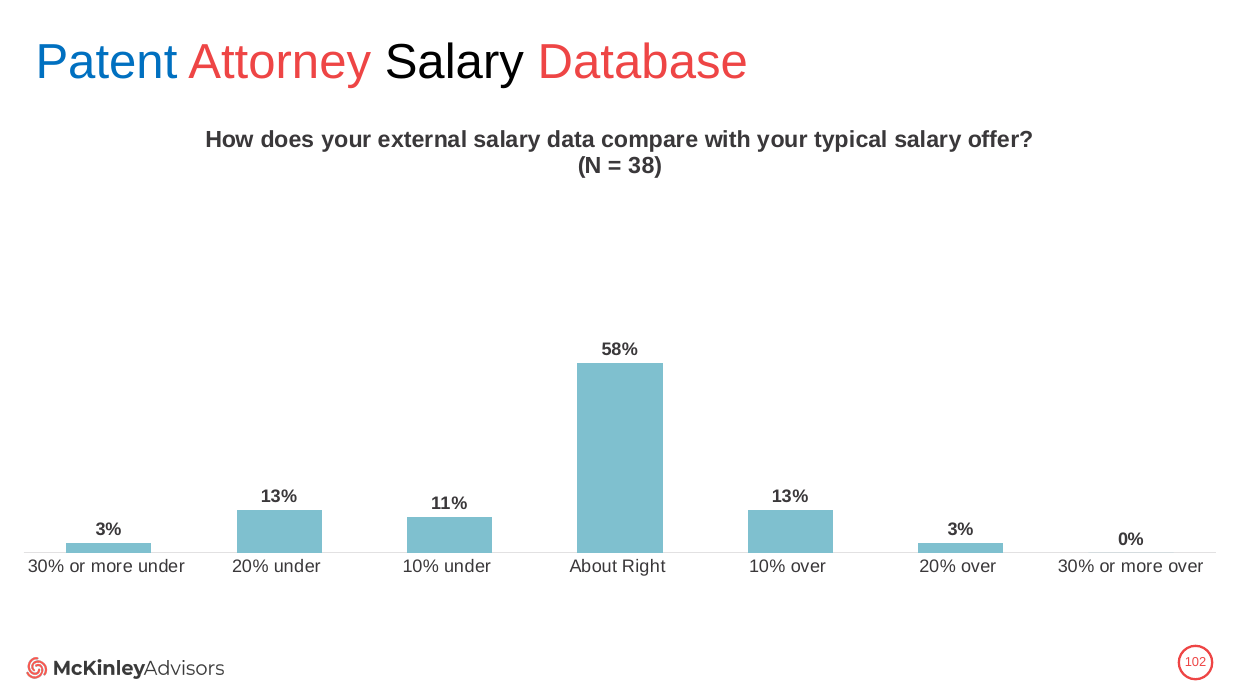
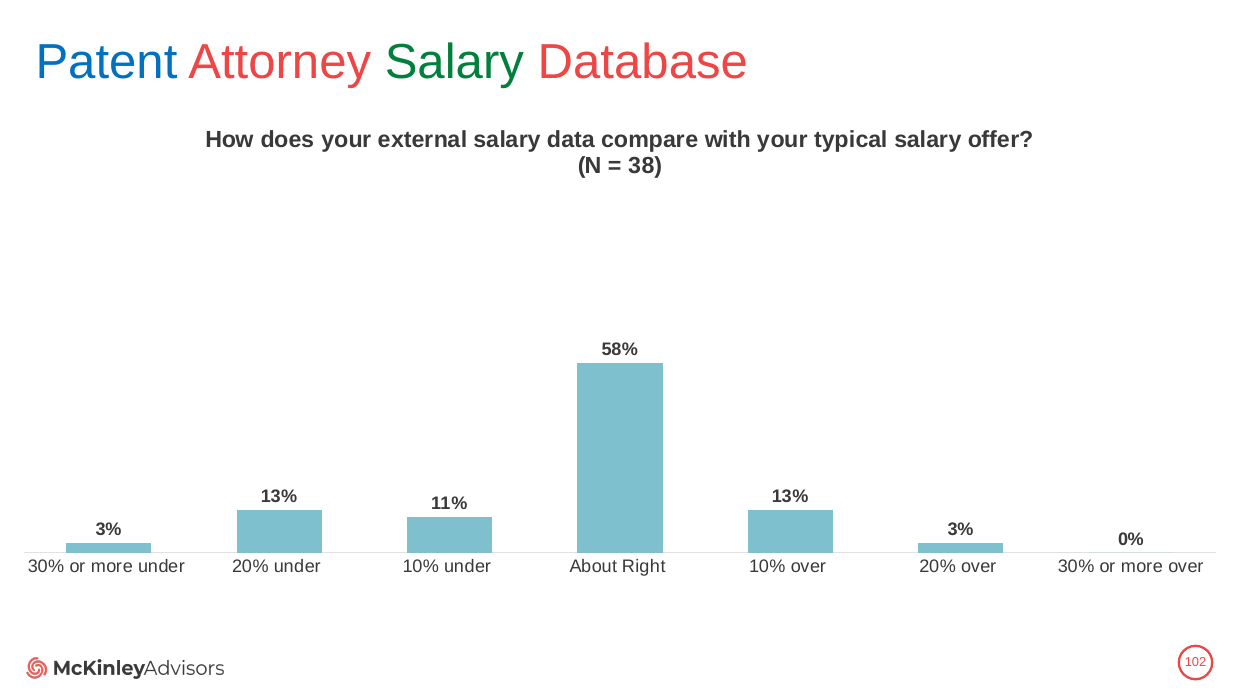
Salary at (454, 63) colour: black -> green
